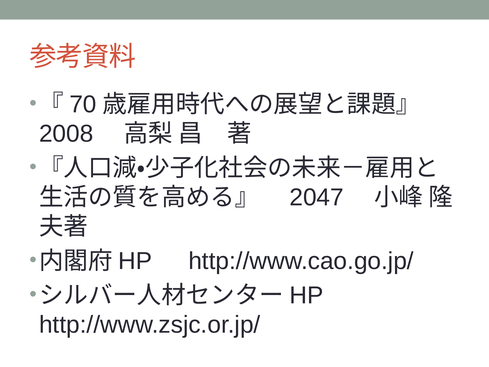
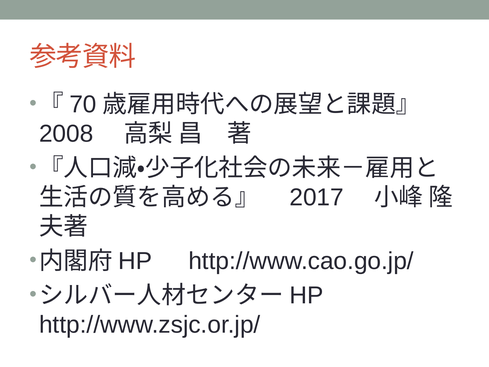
2047: 2047 -> 2017
